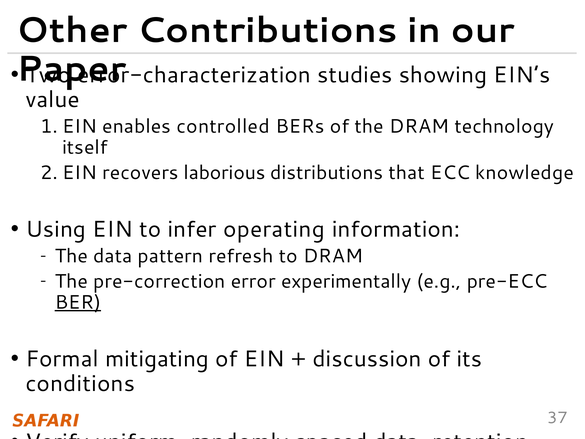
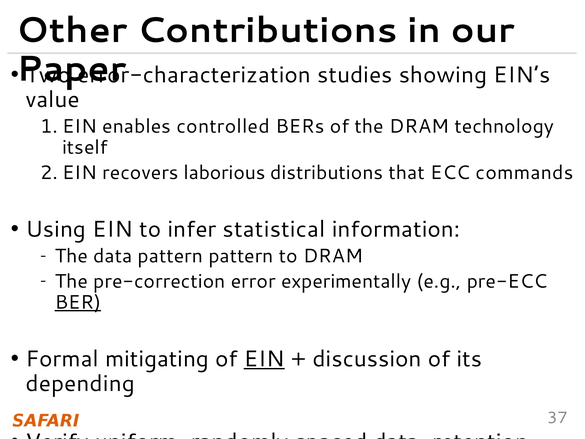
knowledge: knowledge -> commands
operating: operating -> statistical
pattern refresh: refresh -> pattern
EIN at (264, 359) underline: none -> present
conditions: conditions -> depending
